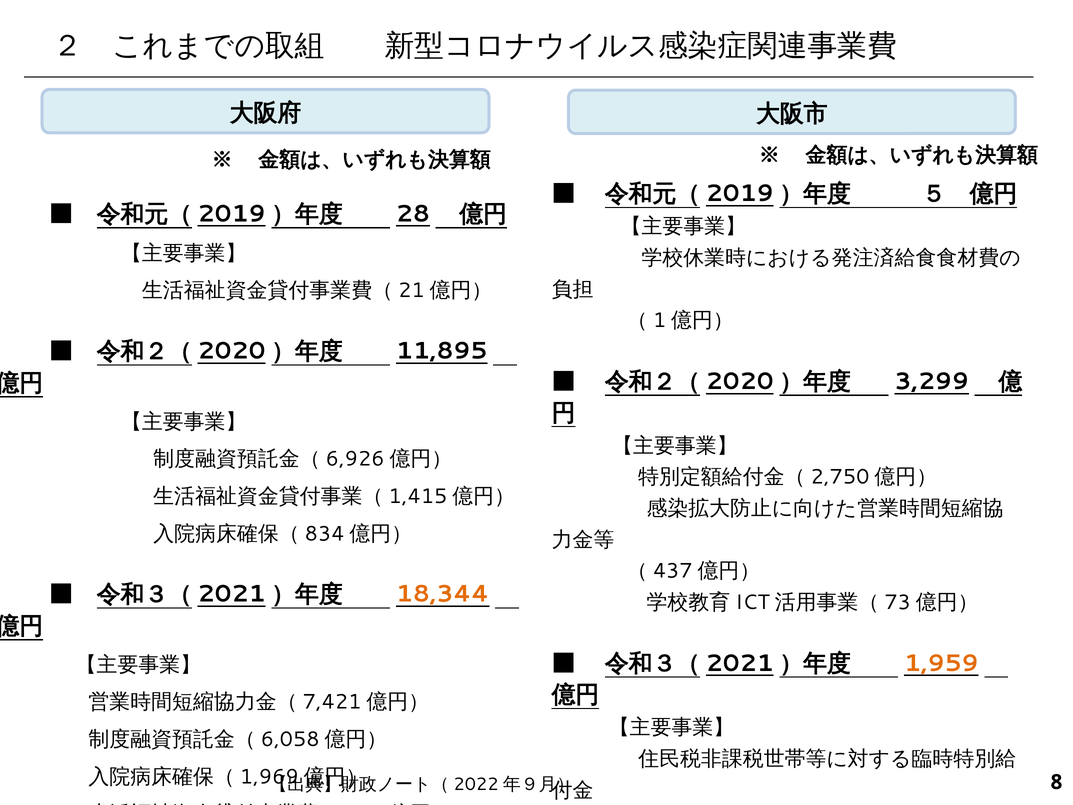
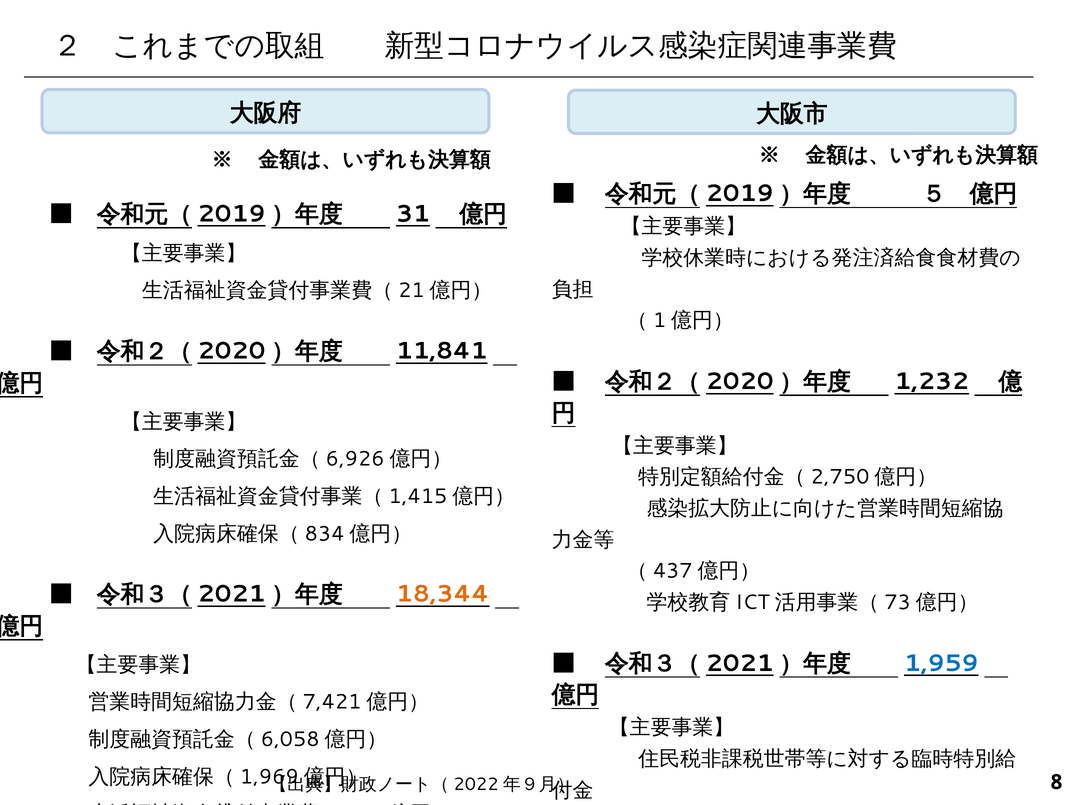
28: 28 -> 31
11,895: 11,895 -> 11,841
3,299: 3,299 -> 1,232
1,959 colour: orange -> blue
